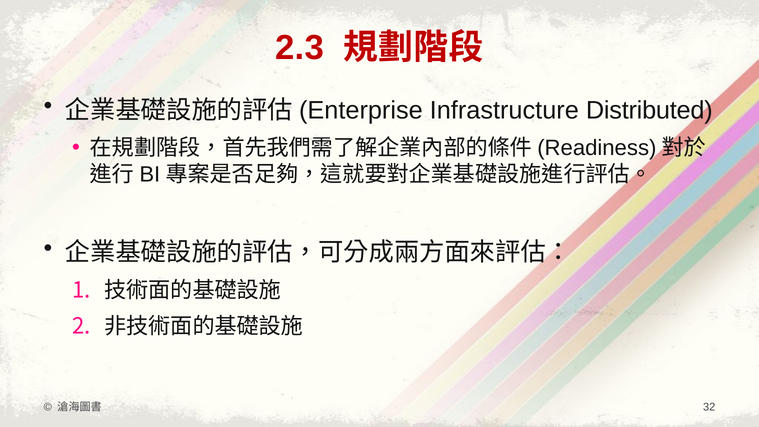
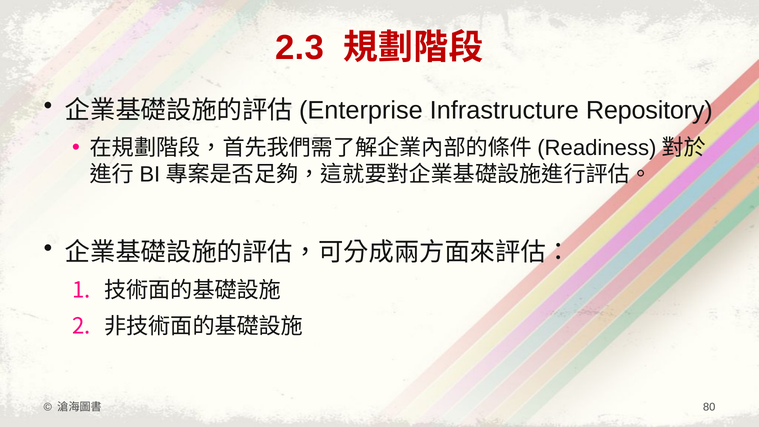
Distributed: Distributed -> Repository
32: 32 -> 80
